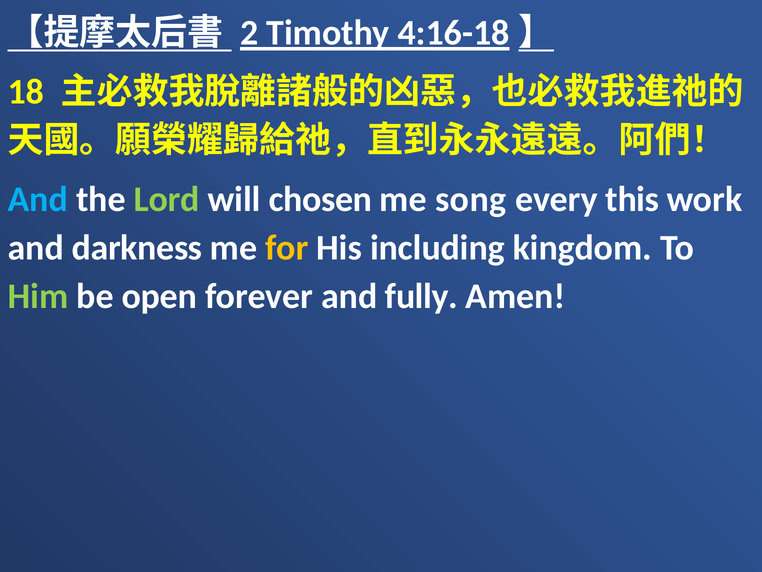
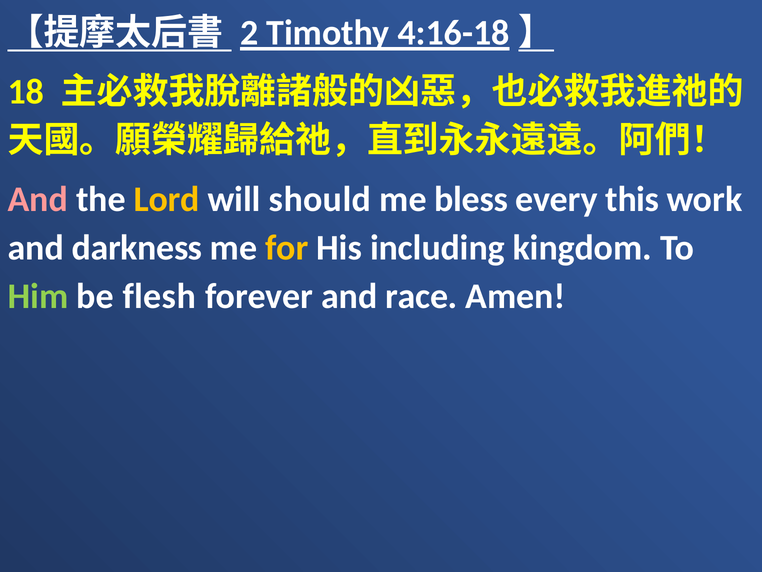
And at (38, 199) colour: light blue -> pink
Lord colour: light green -> yellow
chosen: chosen -> should
song: song -> bless
open: open -> flesh
fully: fully -> race
